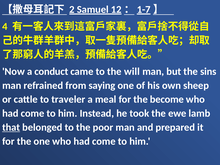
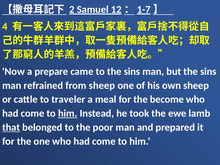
conduct: conduct -> prepare
to the will: will -> sins
from saying: saying -> sheep
him at (68, 113) underline: none -> present
